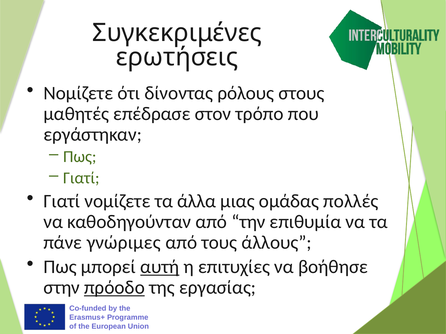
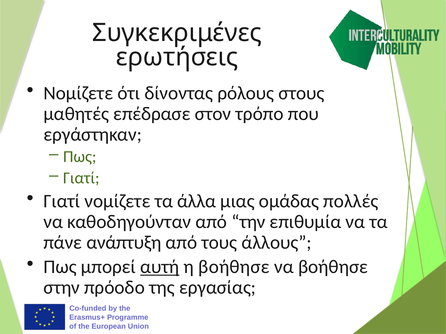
γνώριμες: γνώριμες -> ανάπτυξη
η επιτυχίες: επιτυχίες -> βοήθησε
πρόοδο underline: present -> none
